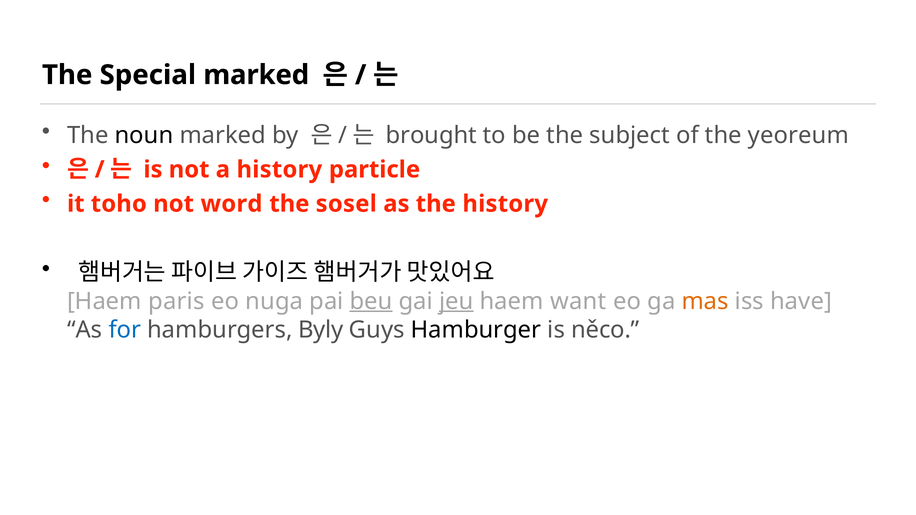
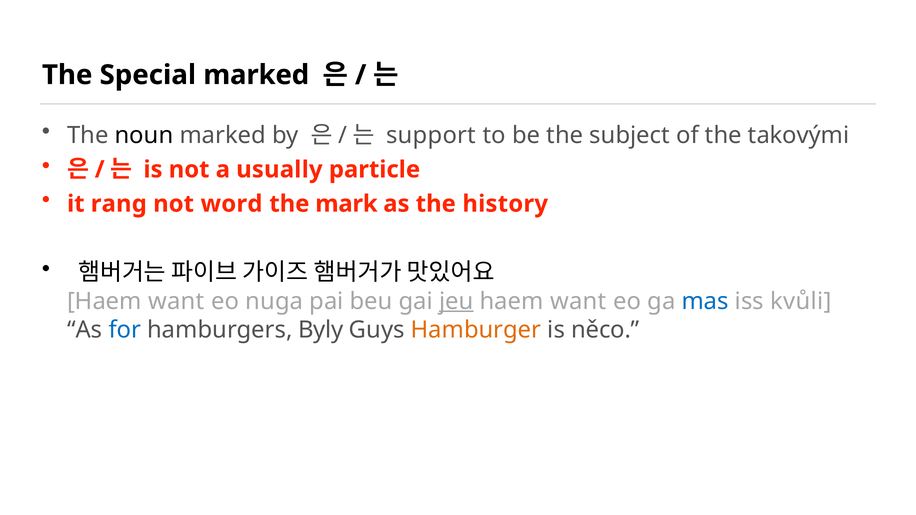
brought: brought -> support
yeoreum: yeoreum -> takovými
a history: history -> usually
toho: toho -> rang
sosel: sosel -> mark
paris at (176, 301): paris -> want
beu underline: present -> none
mas colour: orange -> blue
have: have -> kvůli
Hamburger colour: black -> orange
